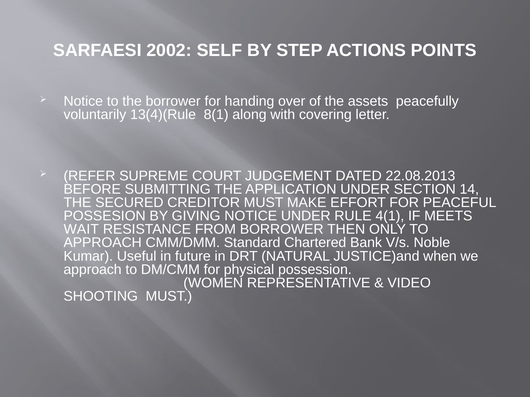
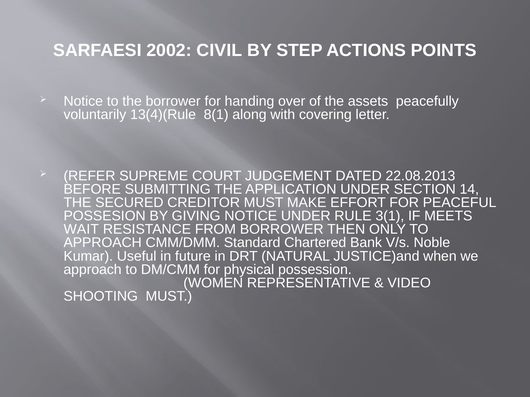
SELF: SELF -> CIVIL
4(1: 4(1 -> 3(1
